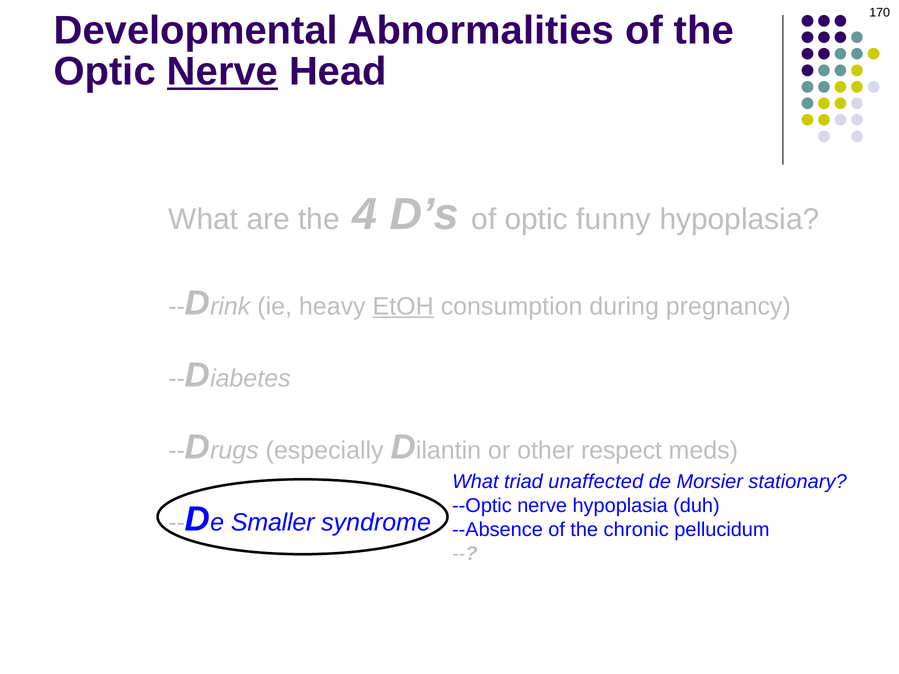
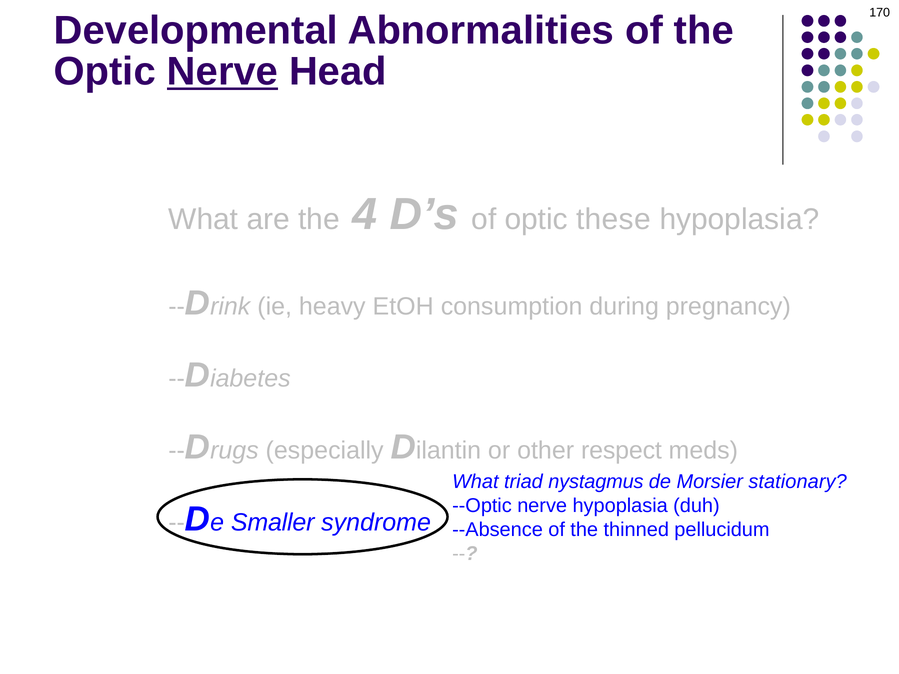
funny: funny -> these
EtOH underline: present -> none
unaffected: unaffected -> nystagmus
chronic: chronic -> thinned
